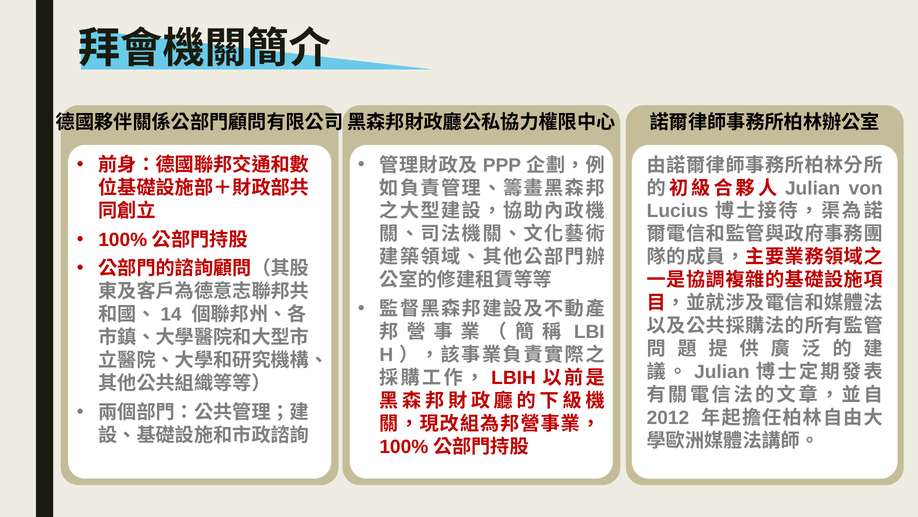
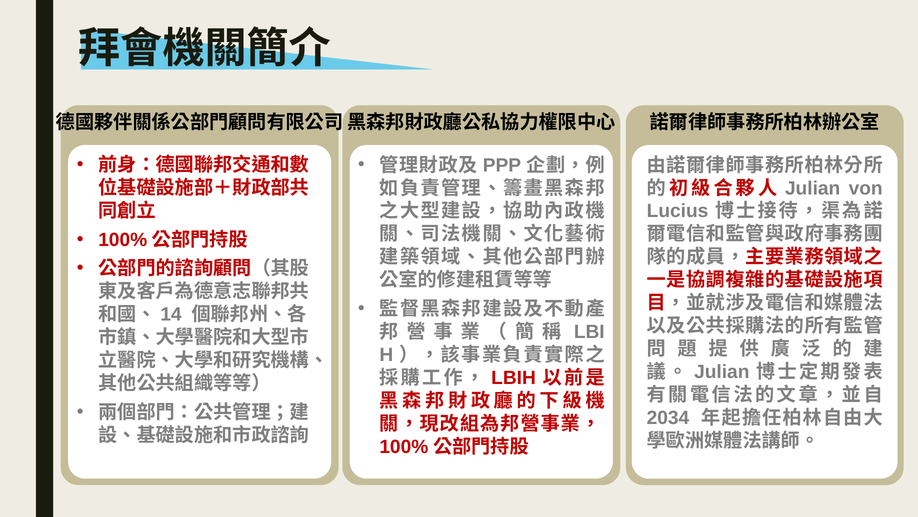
2012: 2012 -> 2034
